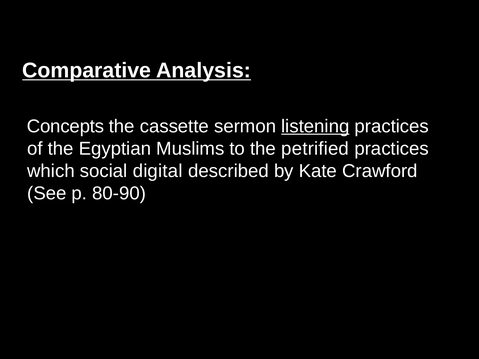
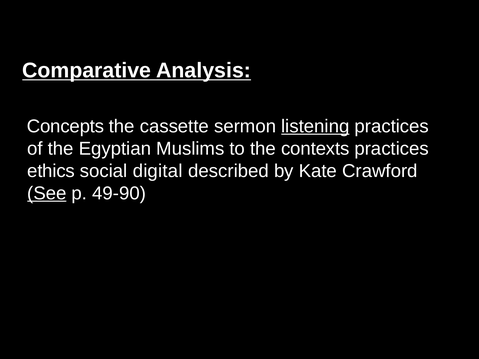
petrified: petrified -> contexts
which: which -> ethics
See underline: none -> present
80-90: 80-90 -> 49-90
